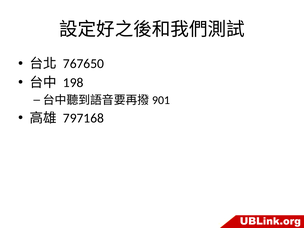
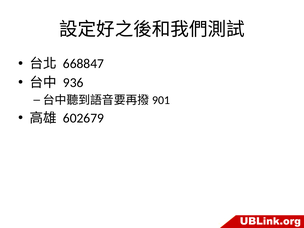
767650: 767650 -> 668847
198: 198 -> 936
797168: 797168 -> 602679
